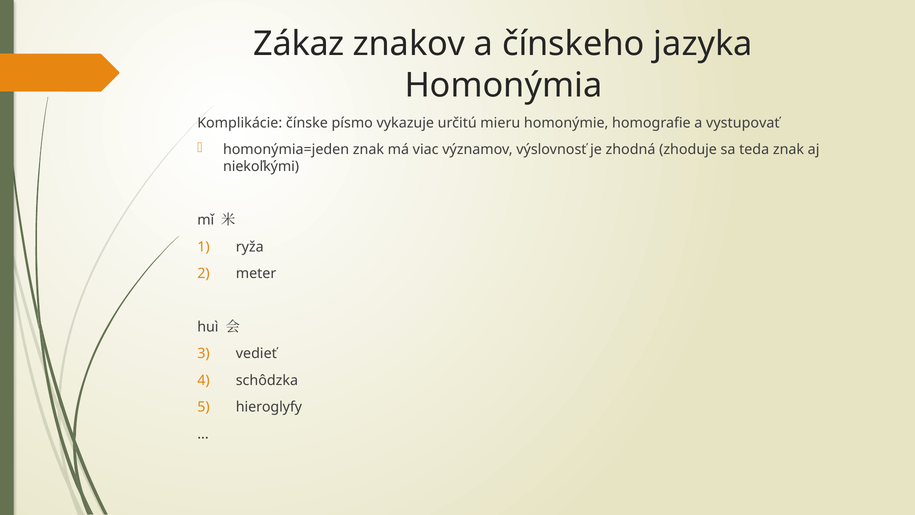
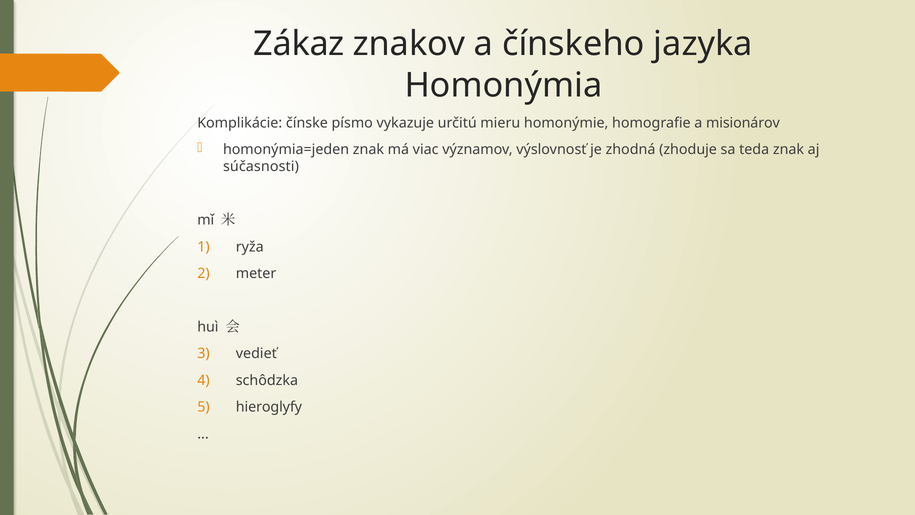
vystupovať: vystupovať -> misionárov
niekoľkými: niekoľkými -> súčasnosti
